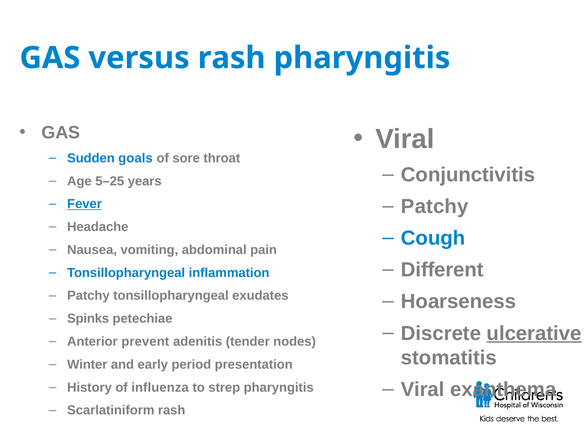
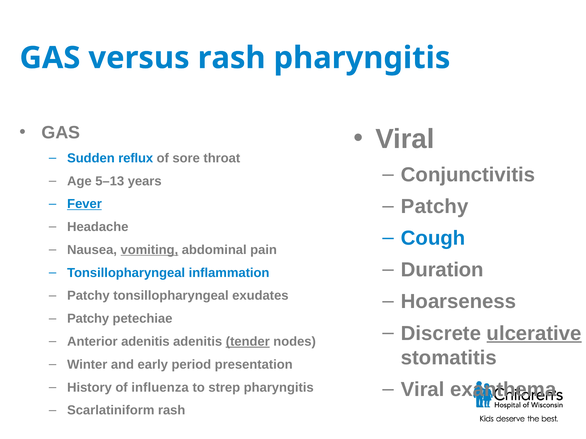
goals: goals -> reflux
5–25: 5–25 -> 5–13
vomiting underline: none -> present
Different: Different -> Duration
Spinks at (88, 319): Spinks -> Patchy
Anterior prevent: prevent -> adenitis
tender underline: none -> present
